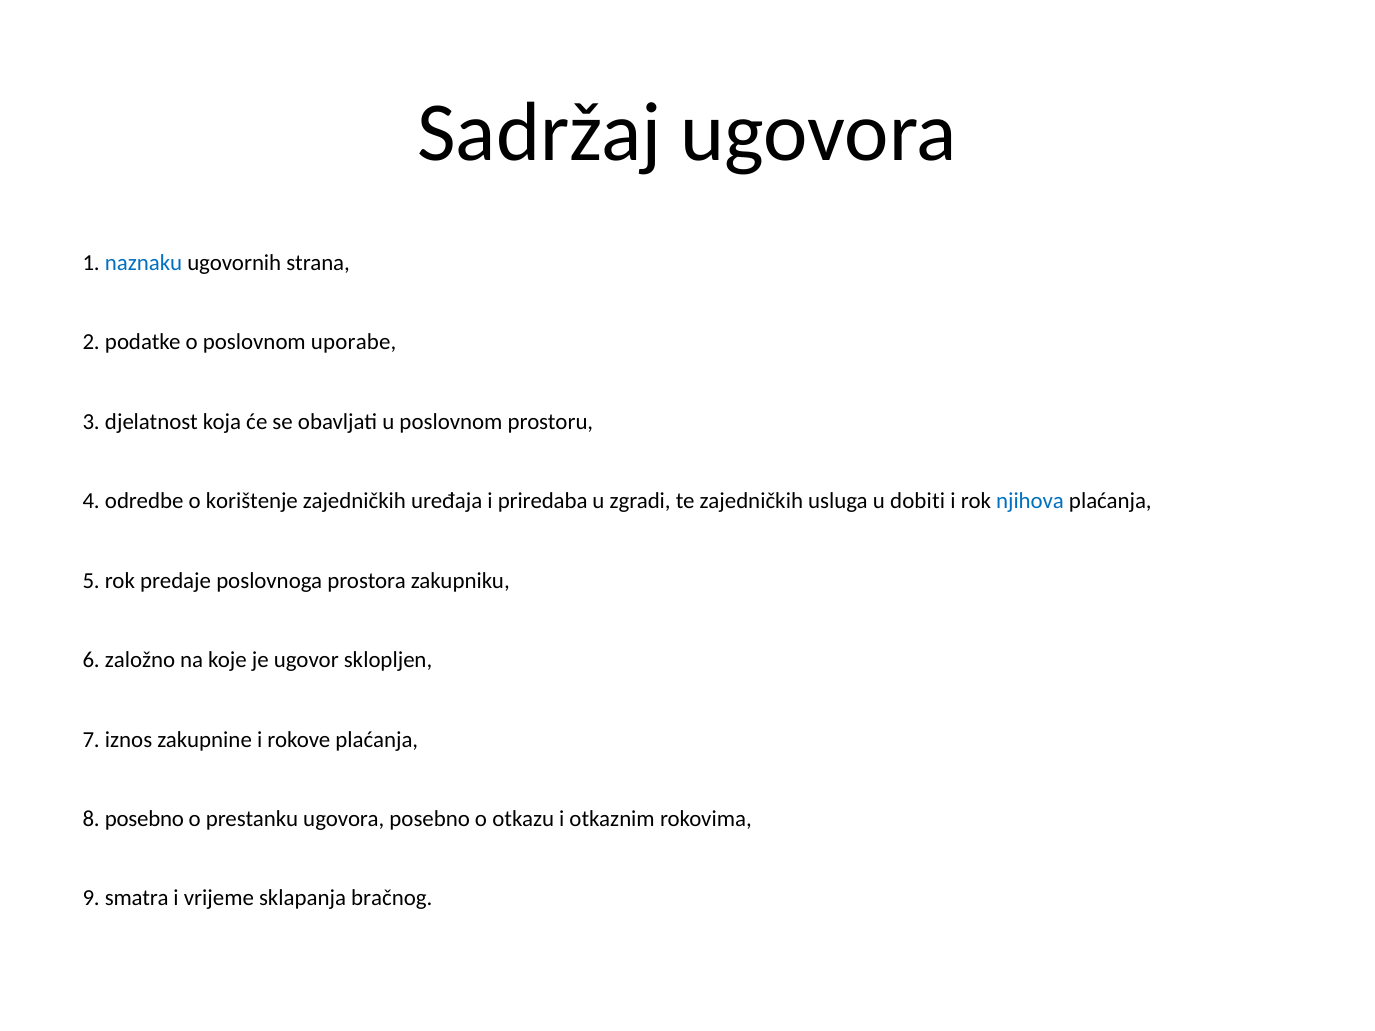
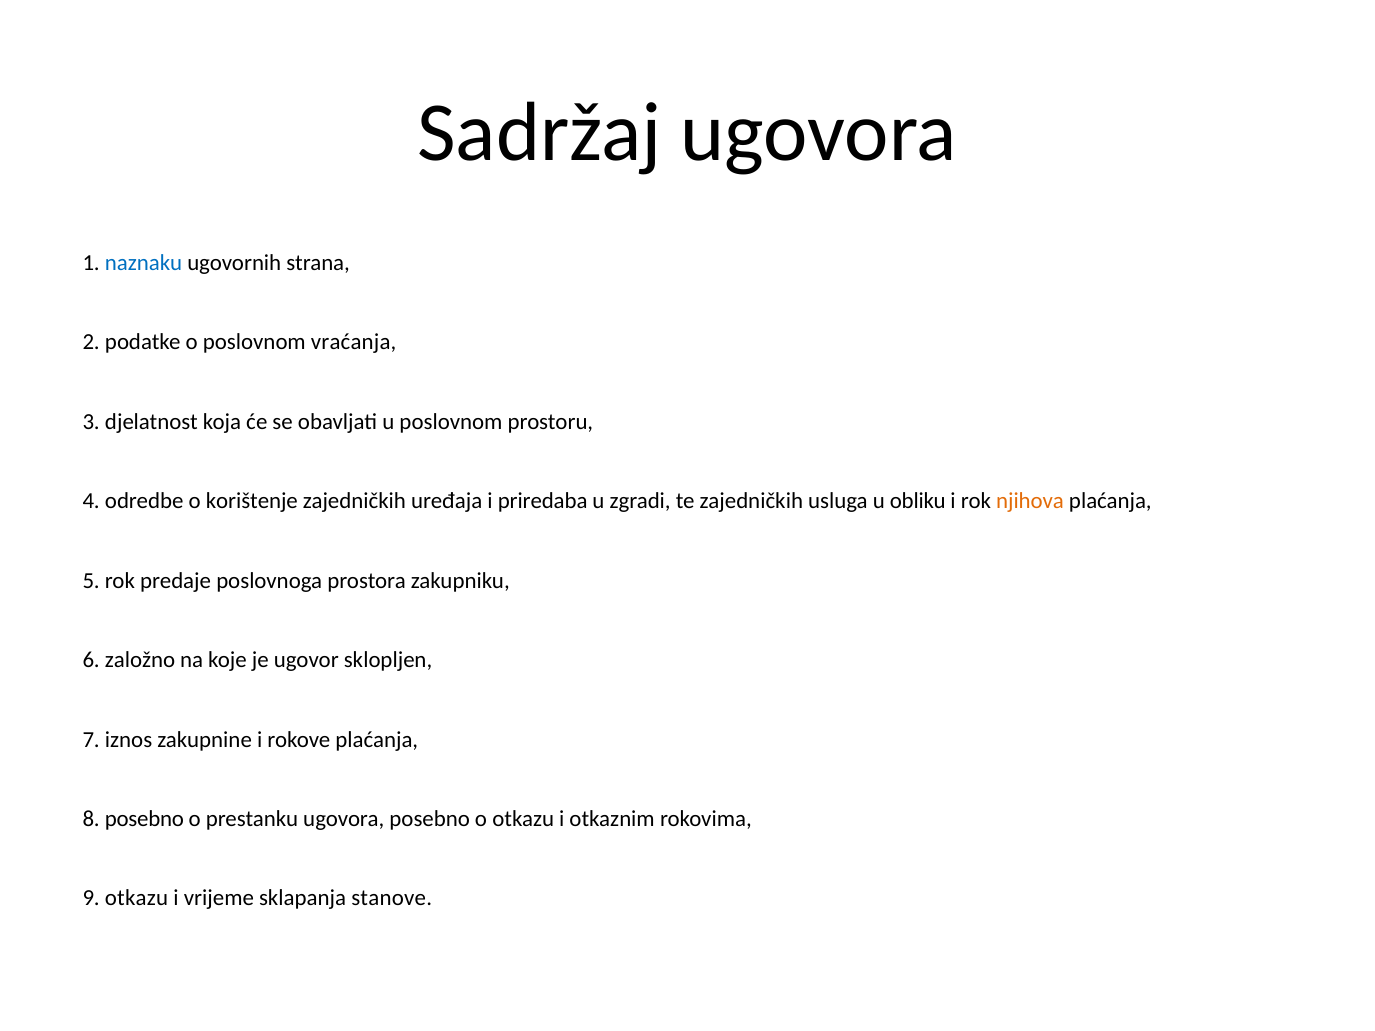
uporabe: uporabe -> vraćanja
dobiti: dobiti -> obliku
njihova colour: blue -> orange
9 smatra: smatra -> otkazu
bračnog: bračnog -> stanove
